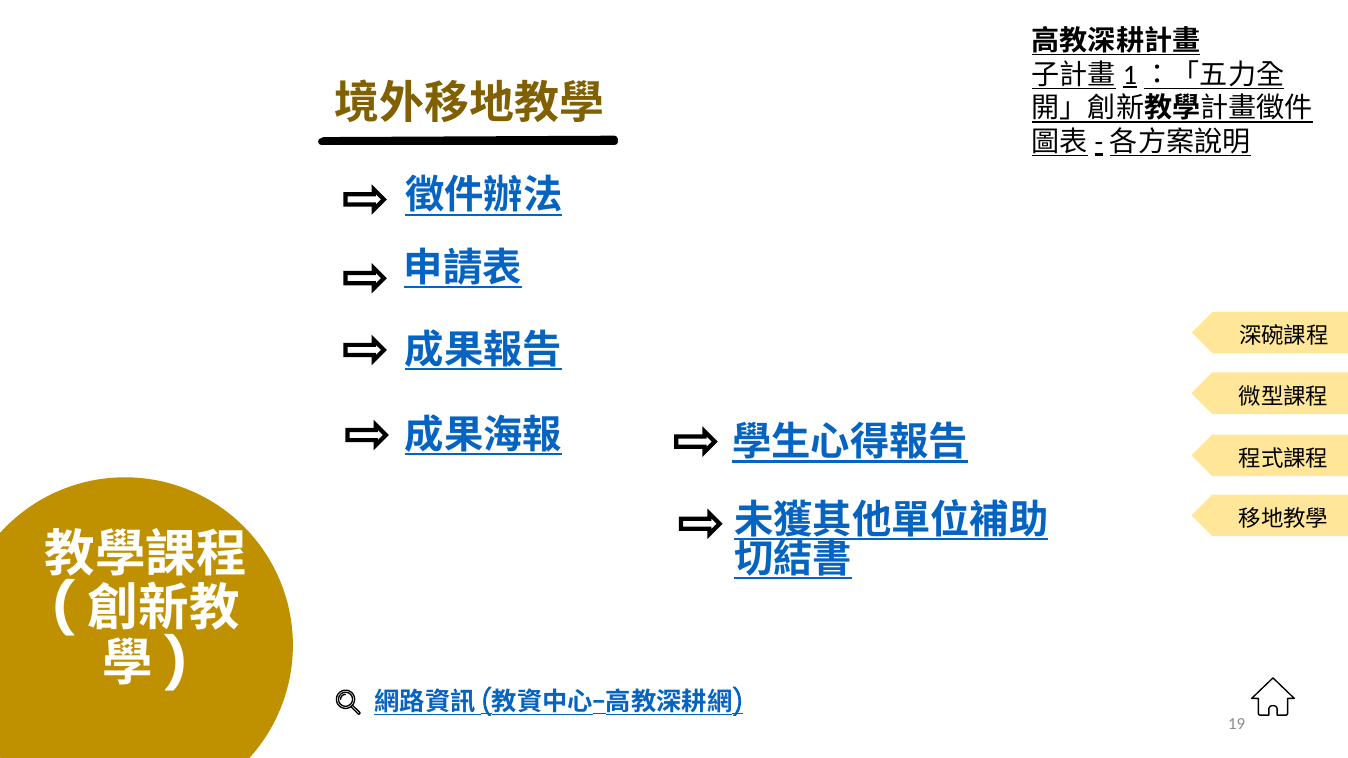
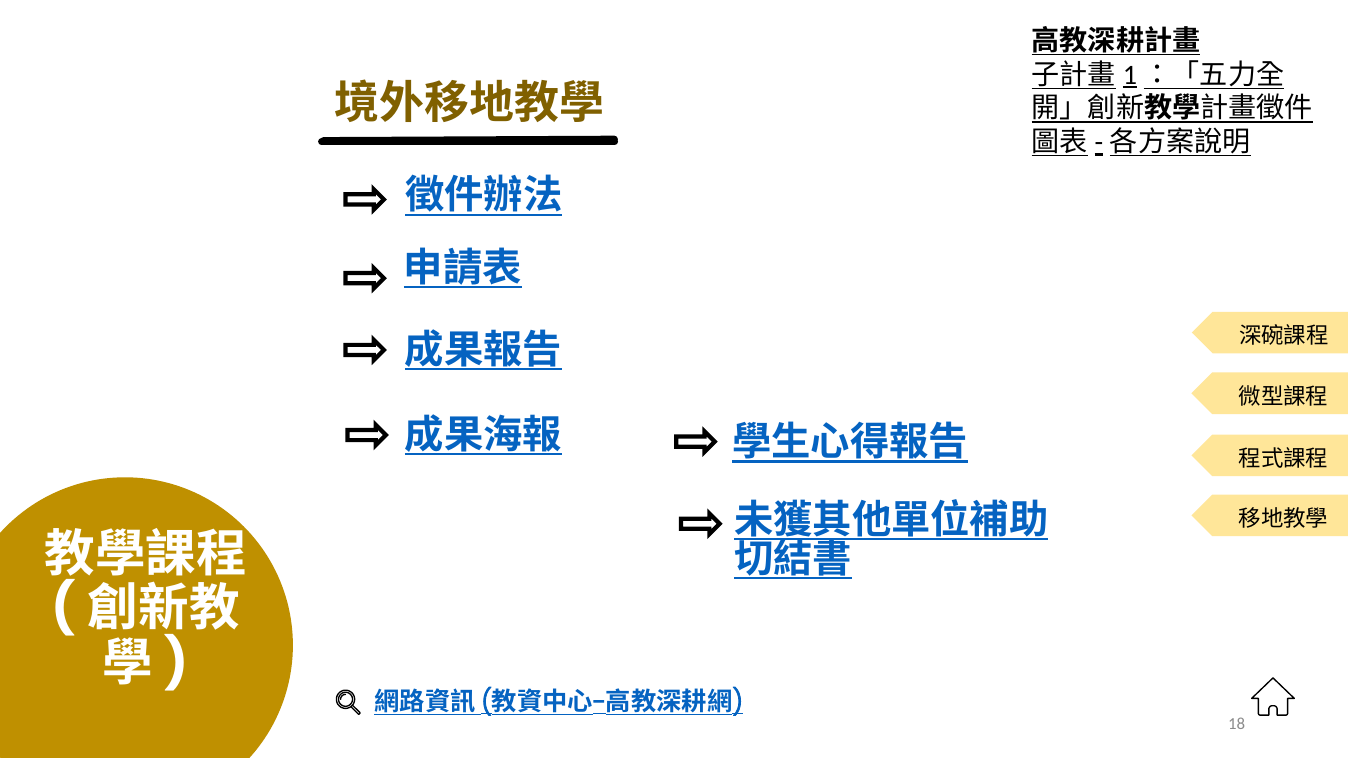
19: 19 -> 18
